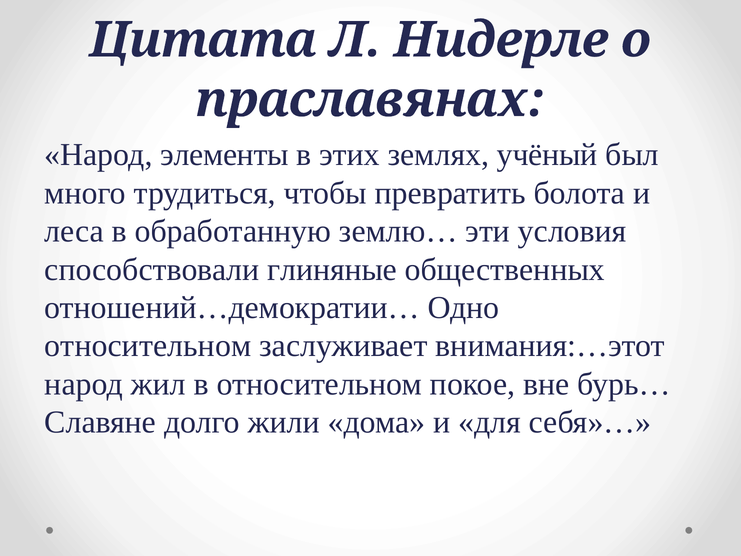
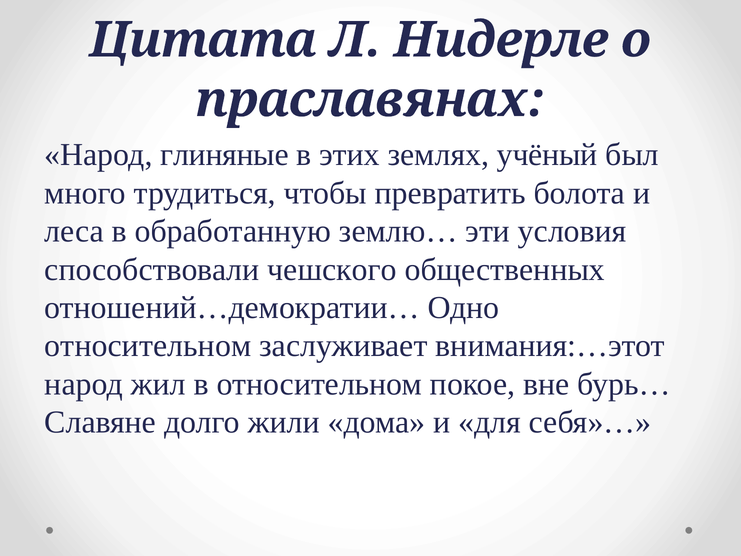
элементы: элементы -> глиняные
глиняные: глиняные -> чешского
